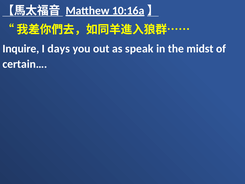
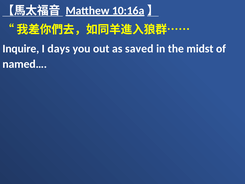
speak: speak -> saved
certain…: certain… -> named…
